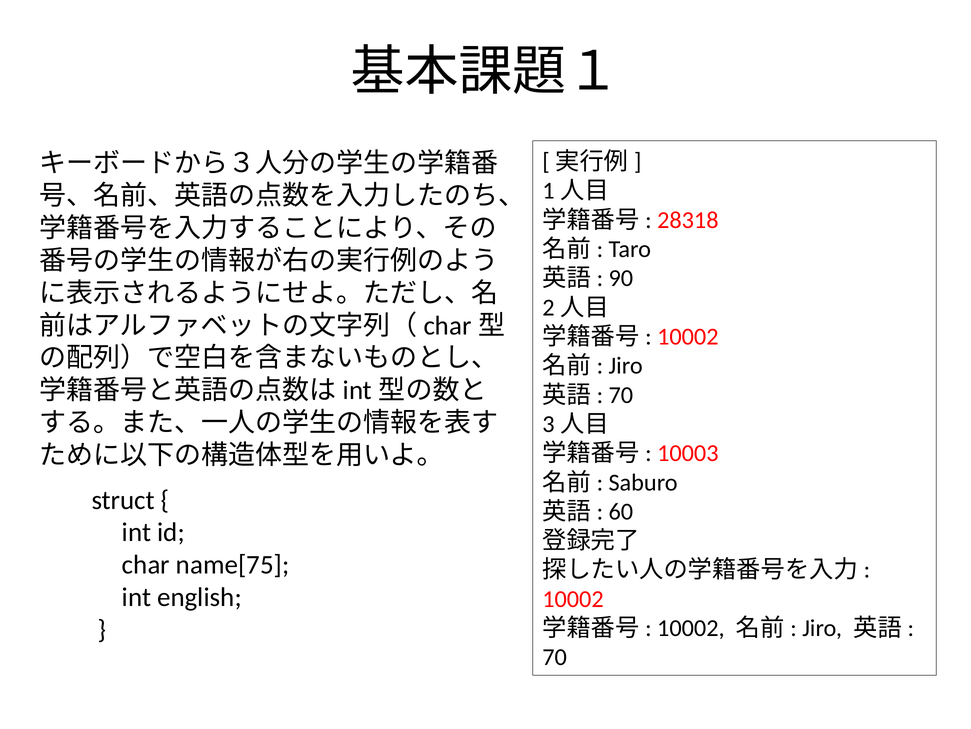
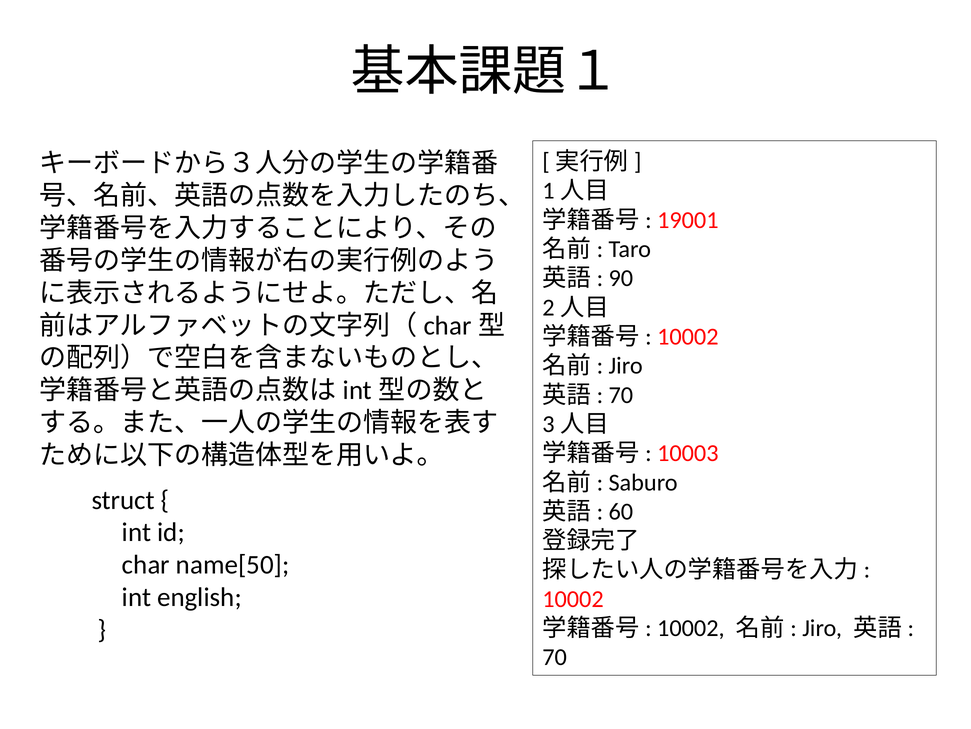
28318: 28318 -> 19001
name[75: name[75 -> name[50
